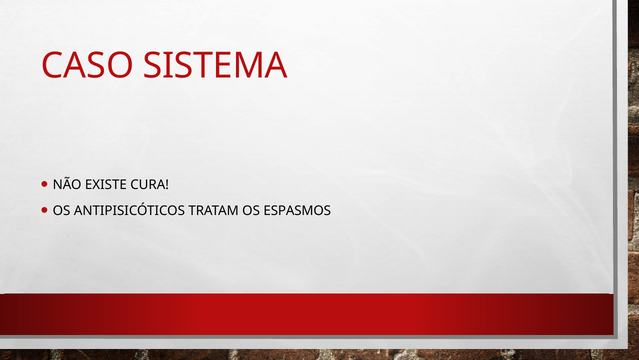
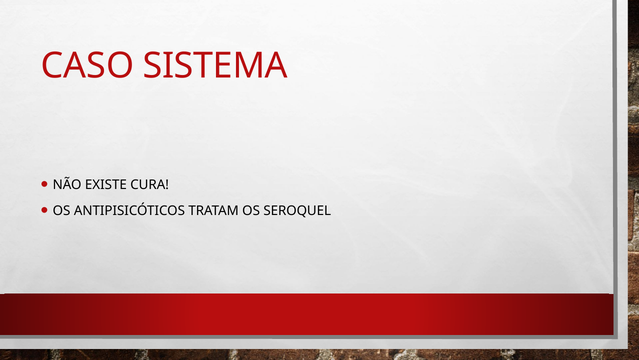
ESPASMOS: ESPASMOS -> SEROQUEL
